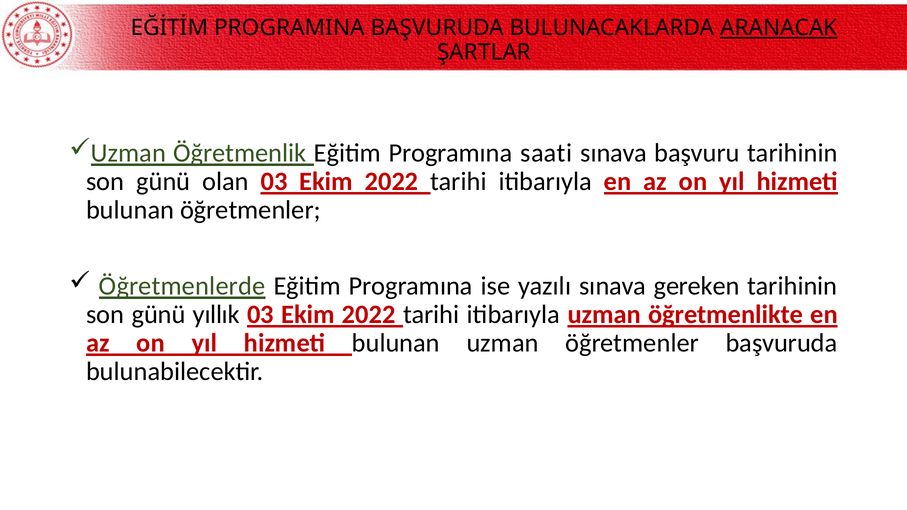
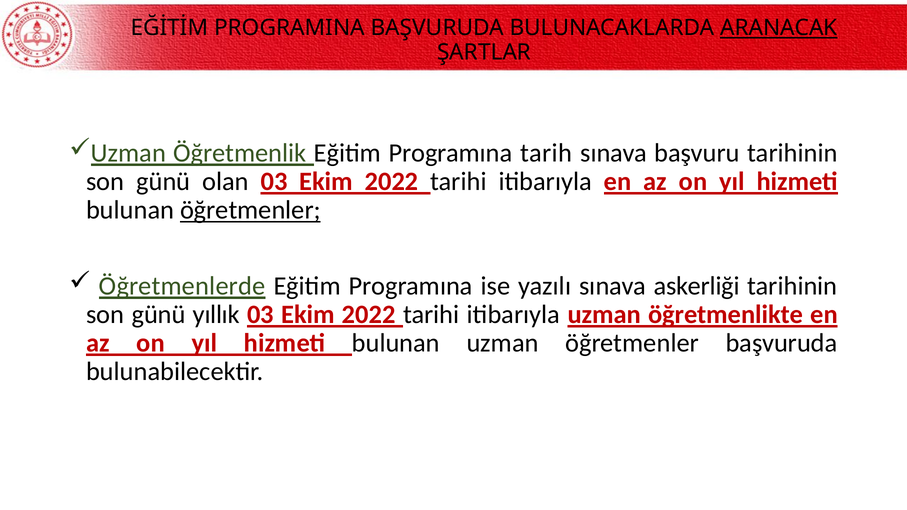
saati: saati -> tarih
öğretmenler at (250, 210) underline: none -> present
gereken: gereken -> askerliği
